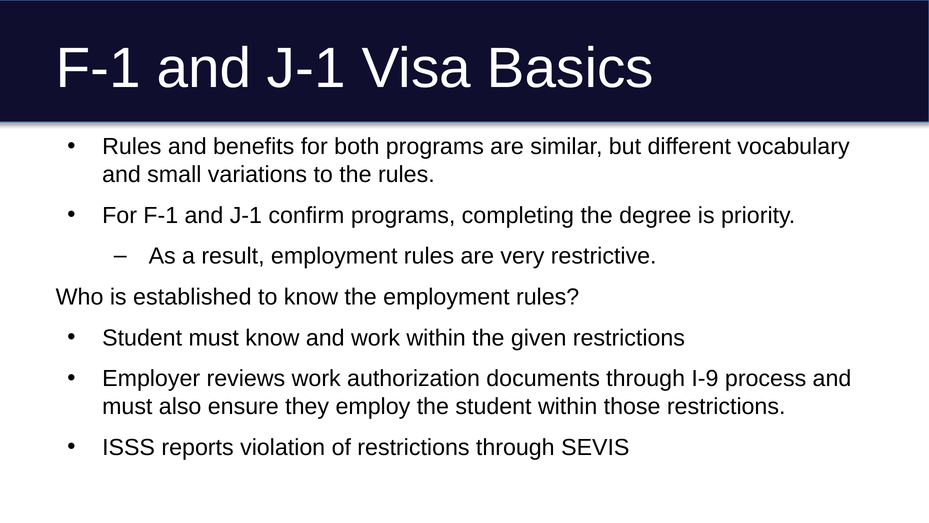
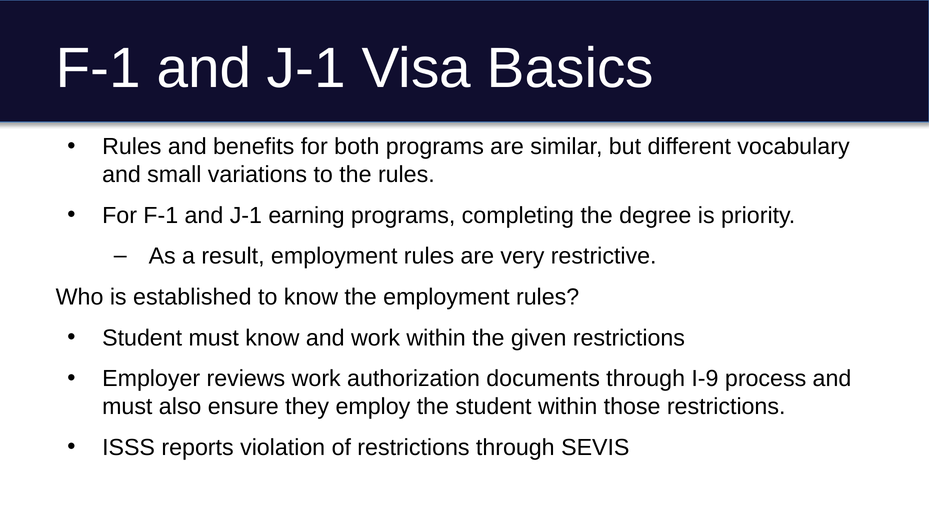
confirm: confirm -> earning
